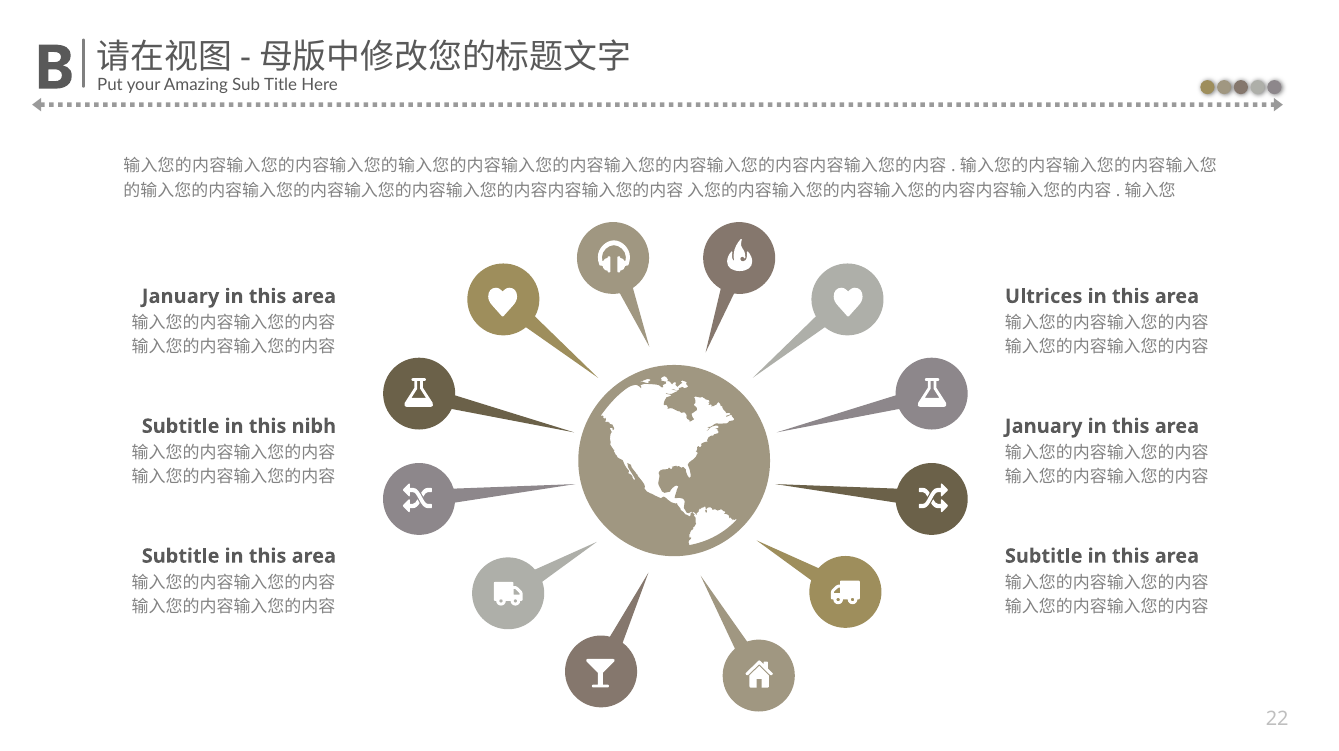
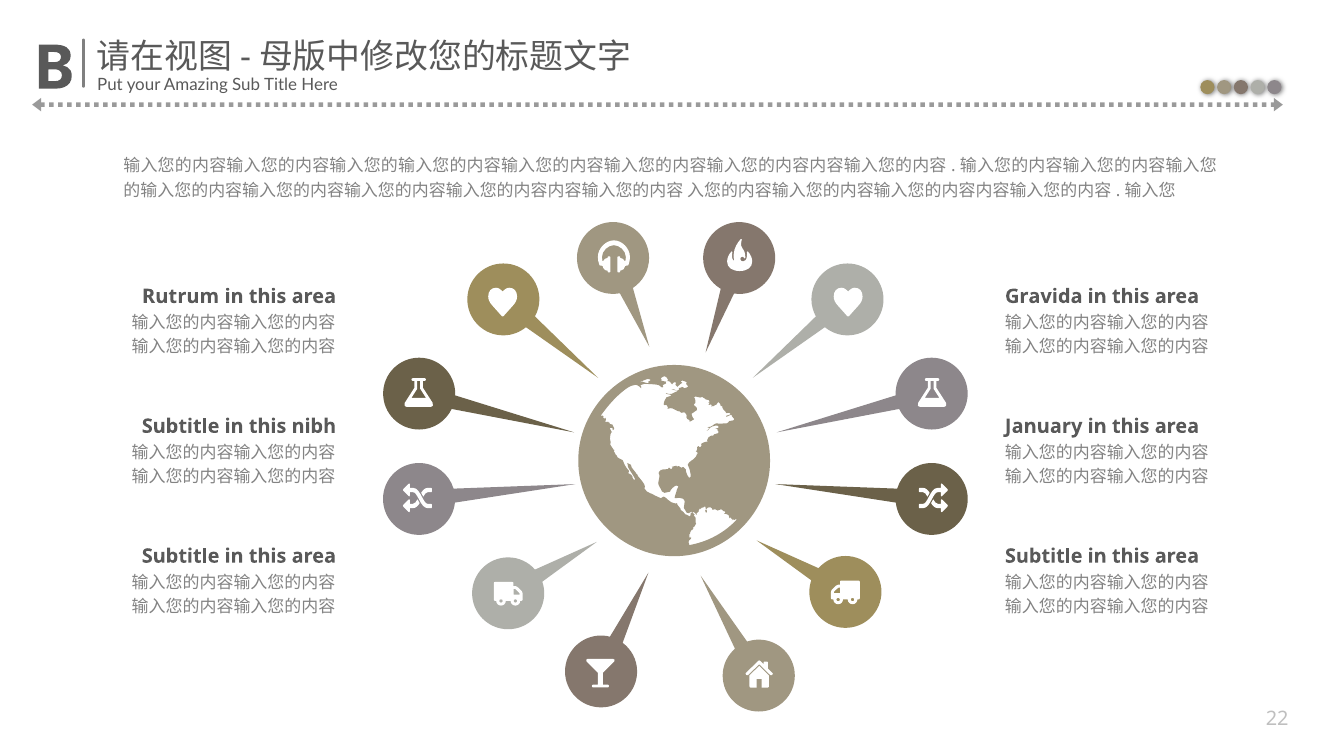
January at (181, 297): January -> Rutrum
Ultrices: Ultrices -> Gravida
